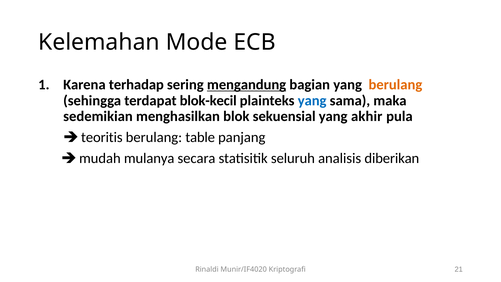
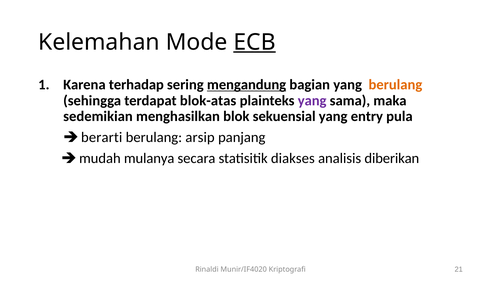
ECB underline: none -> present
blok-kecil: blok-kecil -> blok-atas
yang at (312, 100) colour: blue -> purple
akhir: akhir -> entry
teoritis: teoritis -> berarti
table: table -> arsip
seluruh: seluruh -> diakses
